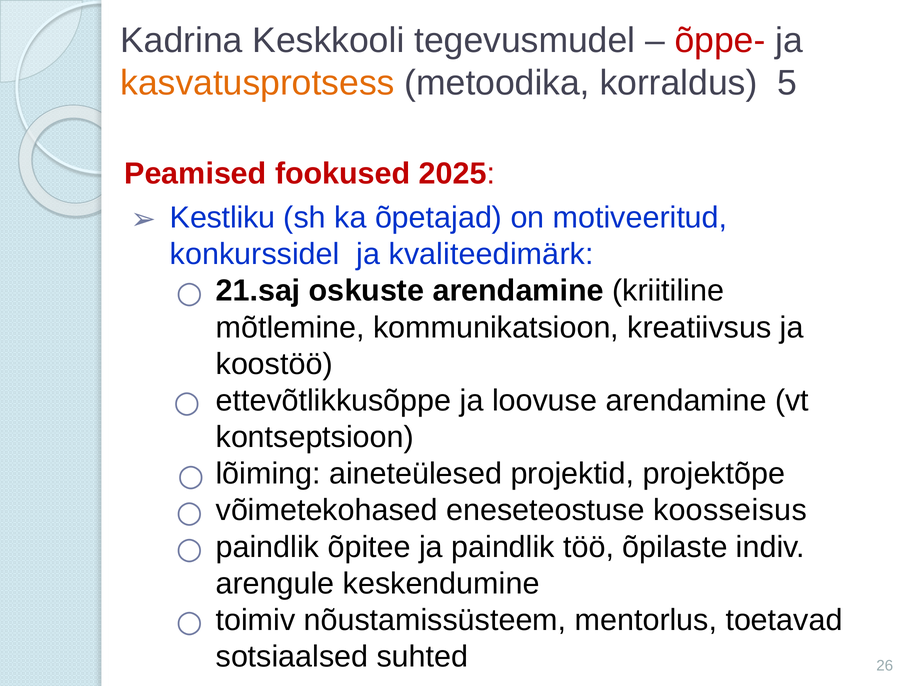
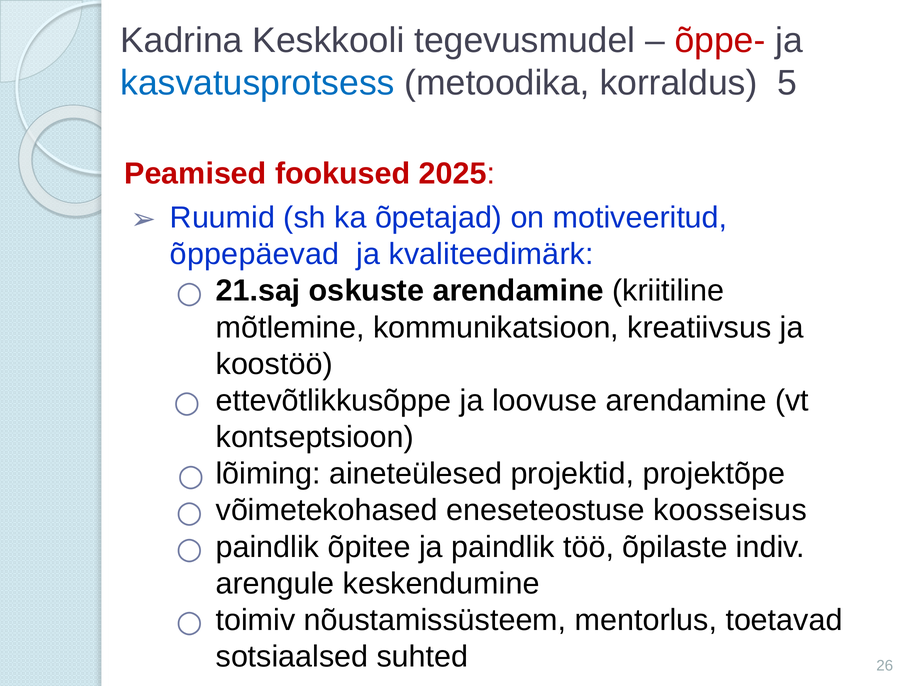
kasvatusprotsess colour: orange -> blue
Kestliku: Kestliku -> Ruumid
konkurssidel: konkurssidel -> õppepäevad
